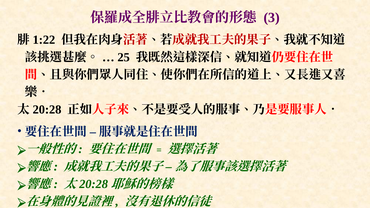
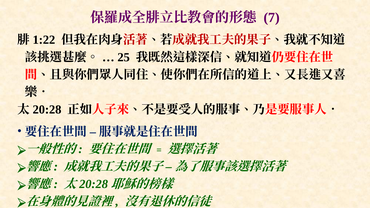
3: 3 -> 7
